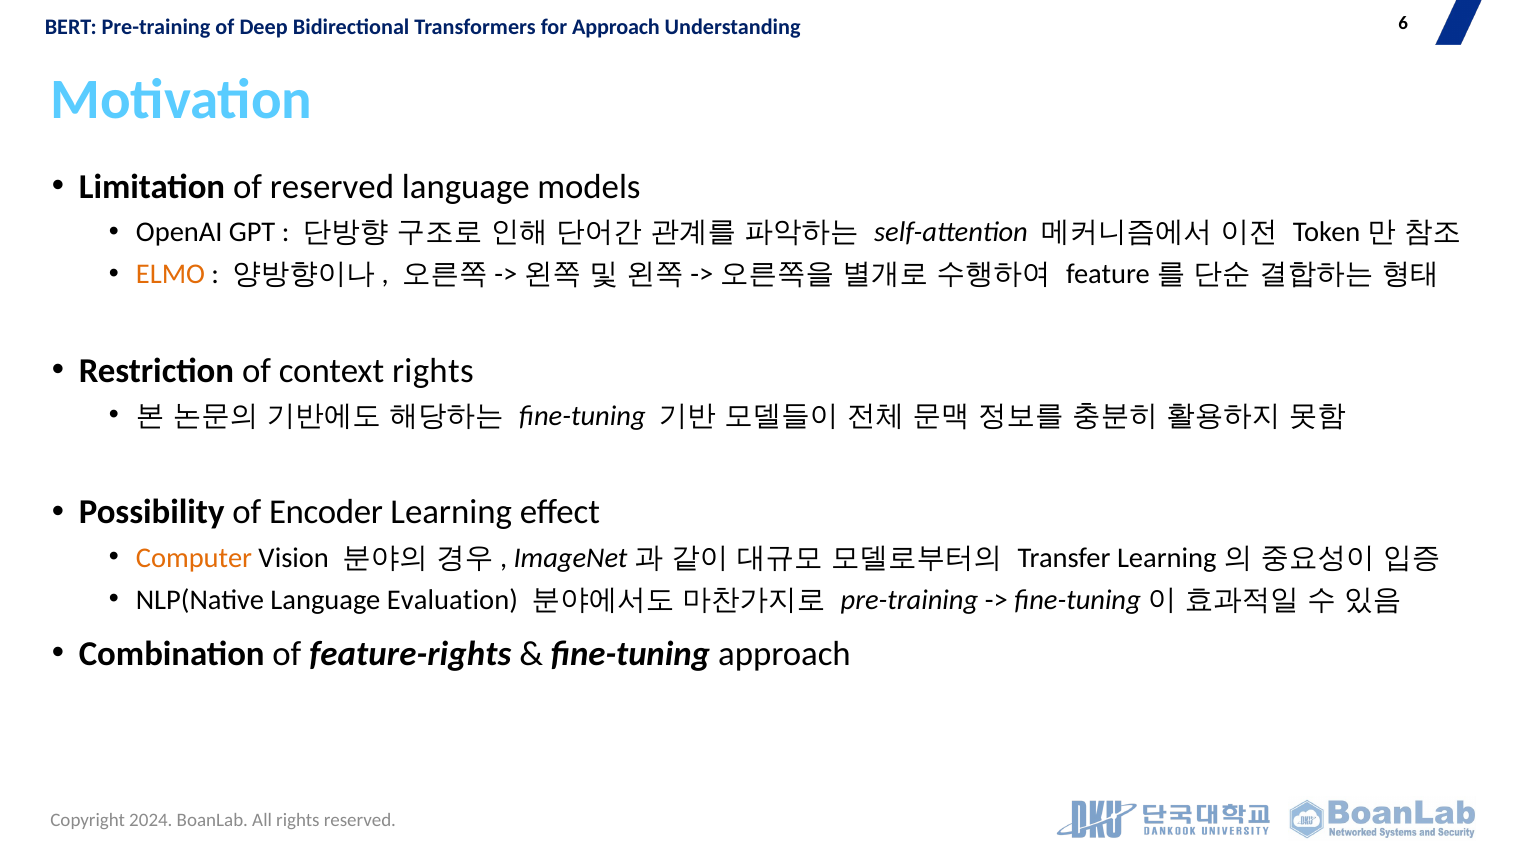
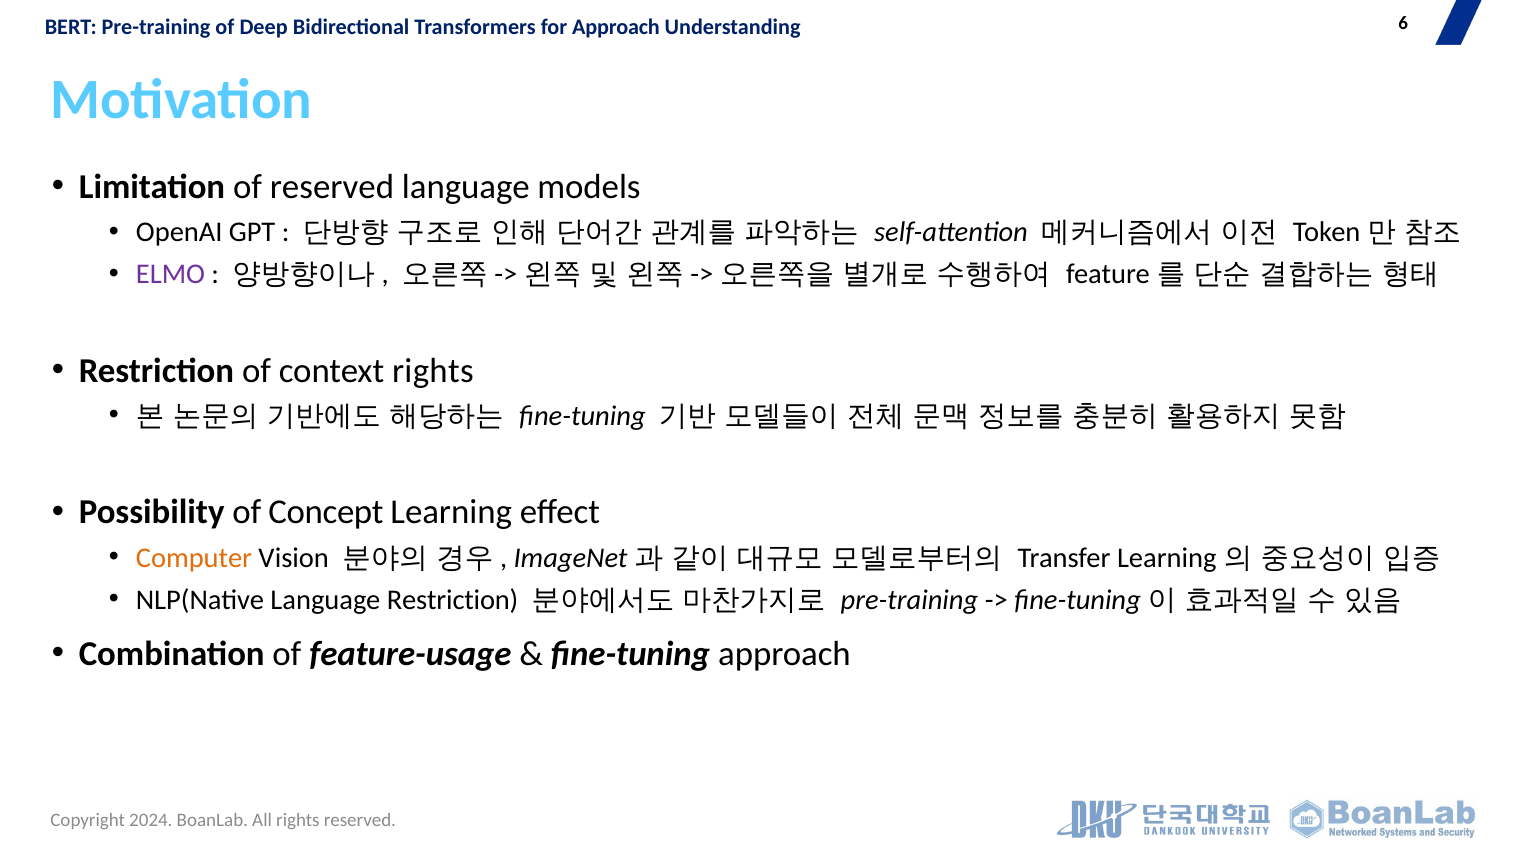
ELMO colour: orange -> purple
Encoder: Encoder -> Concept
Language Evaluation: Evaluation -> Restriction
feature-rights: feature-rights -> feature-usage
